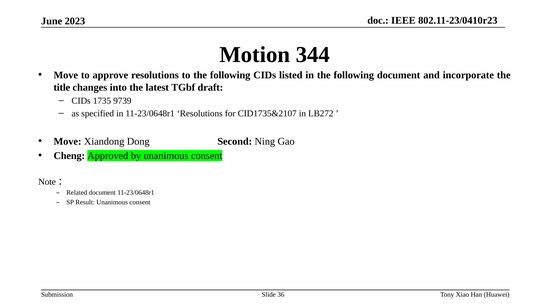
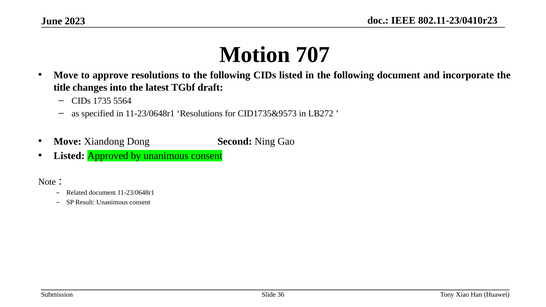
344: 344 -> 707
9739: 9739 -> 5564
CID1735&2107: CID1735&2107 -> CID1735&9573
Cheng at (69, 156): Cheng -> Listed
